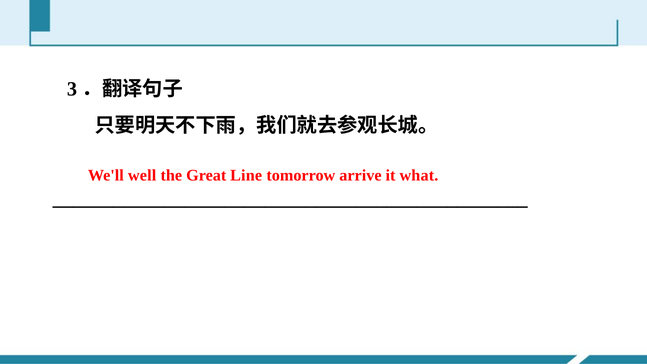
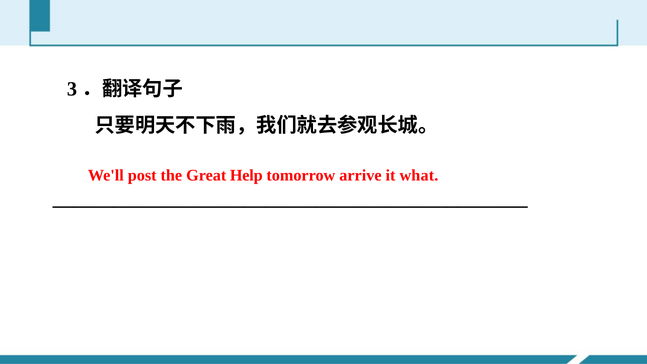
well: well -> post
Line: Line -> Help
